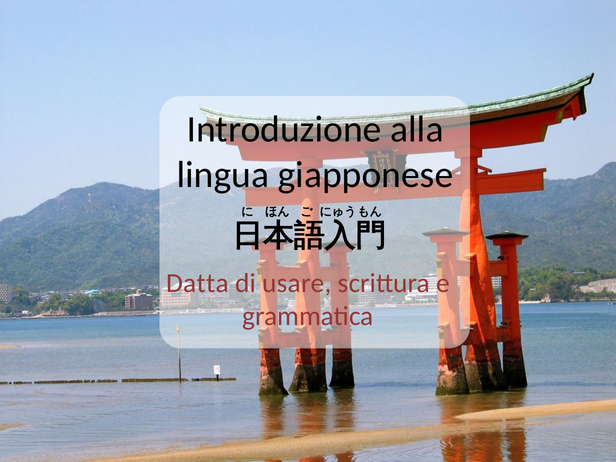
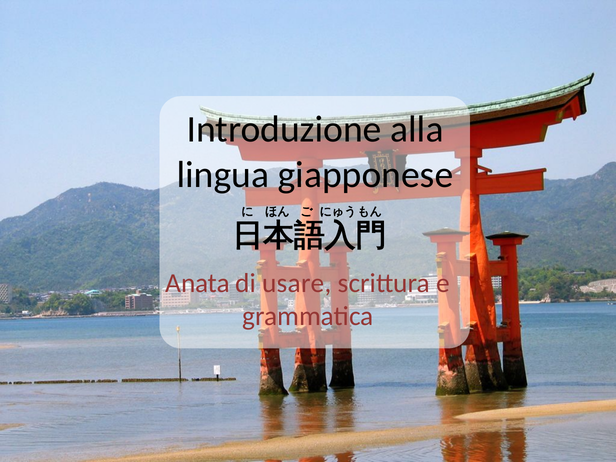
Datta: Datta -> Anata
